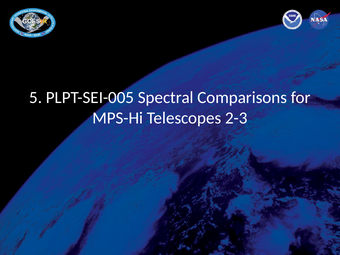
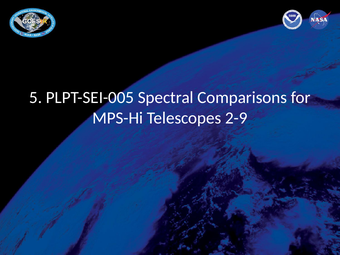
2-3: 2-3 -> 2-9
